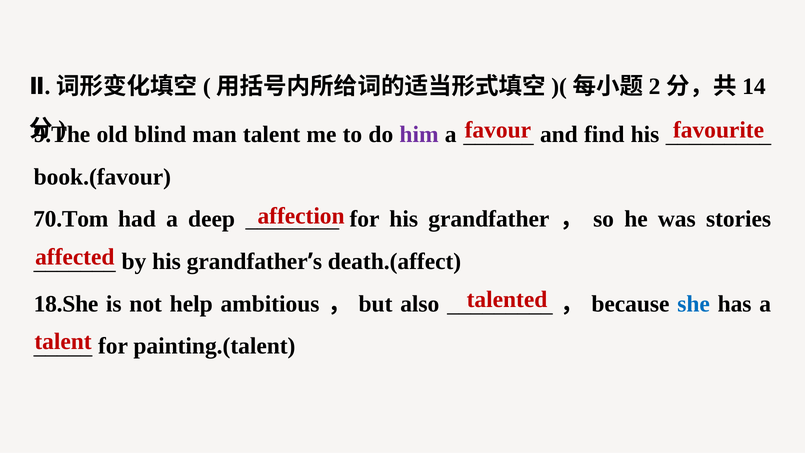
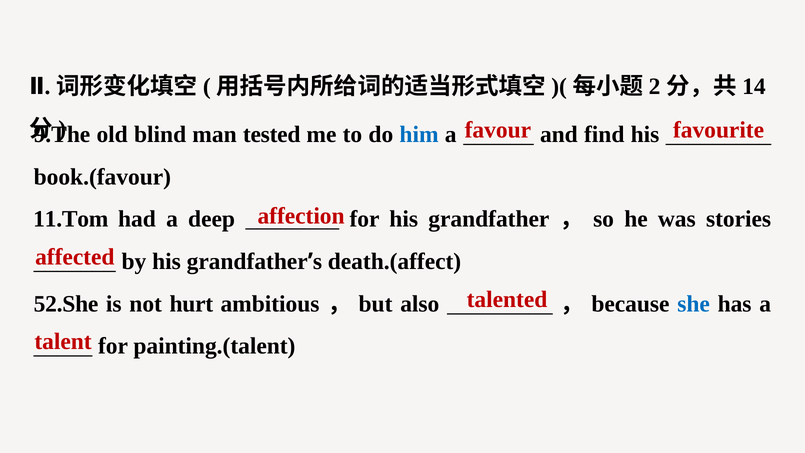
man talent: talent -> tested
him colour: purple -> blue
70.Tom: 70.Tom -> 11.Tom
18.She: 18.She -> 52.She
help: help -> hurt
